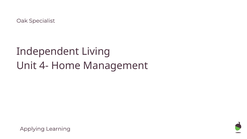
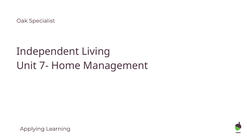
4-: 4- -> 7-
